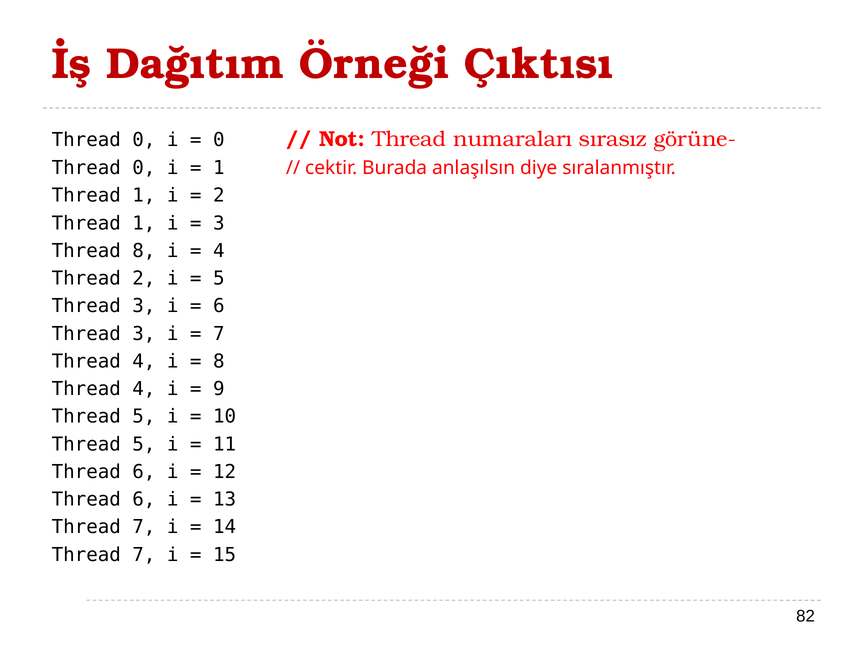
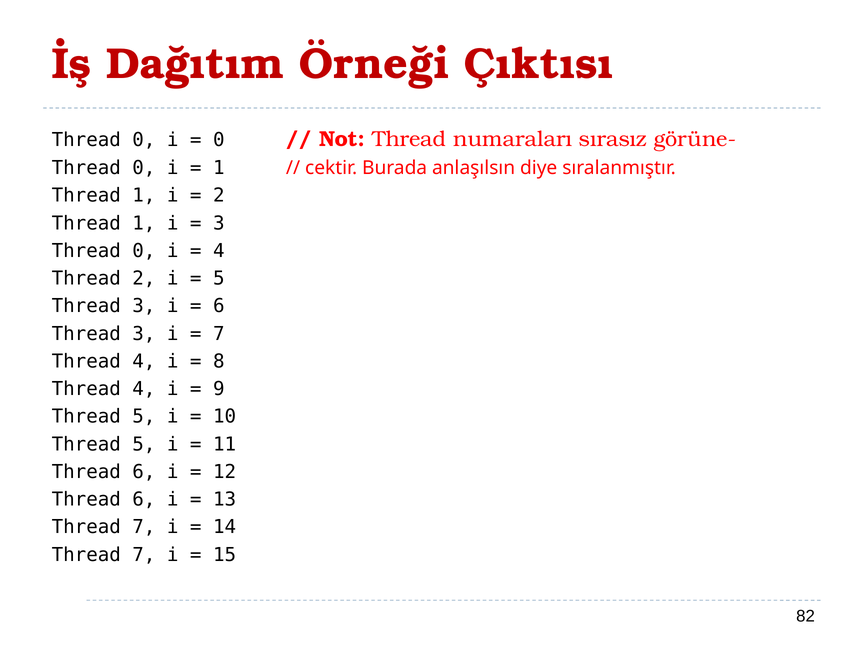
8 at (144, 251): 8 -> 0
